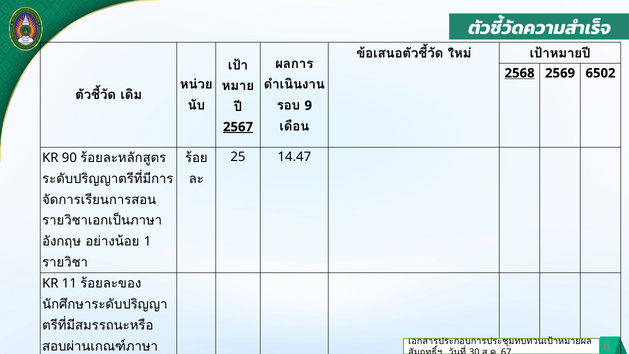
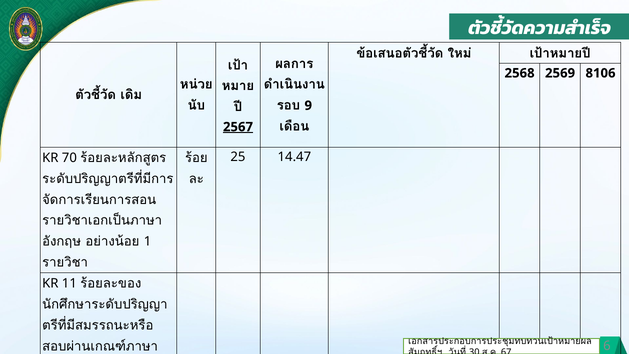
2568 underline: present -> none
6502: 6502 -> 8106
KR 90: 90 -> 70
